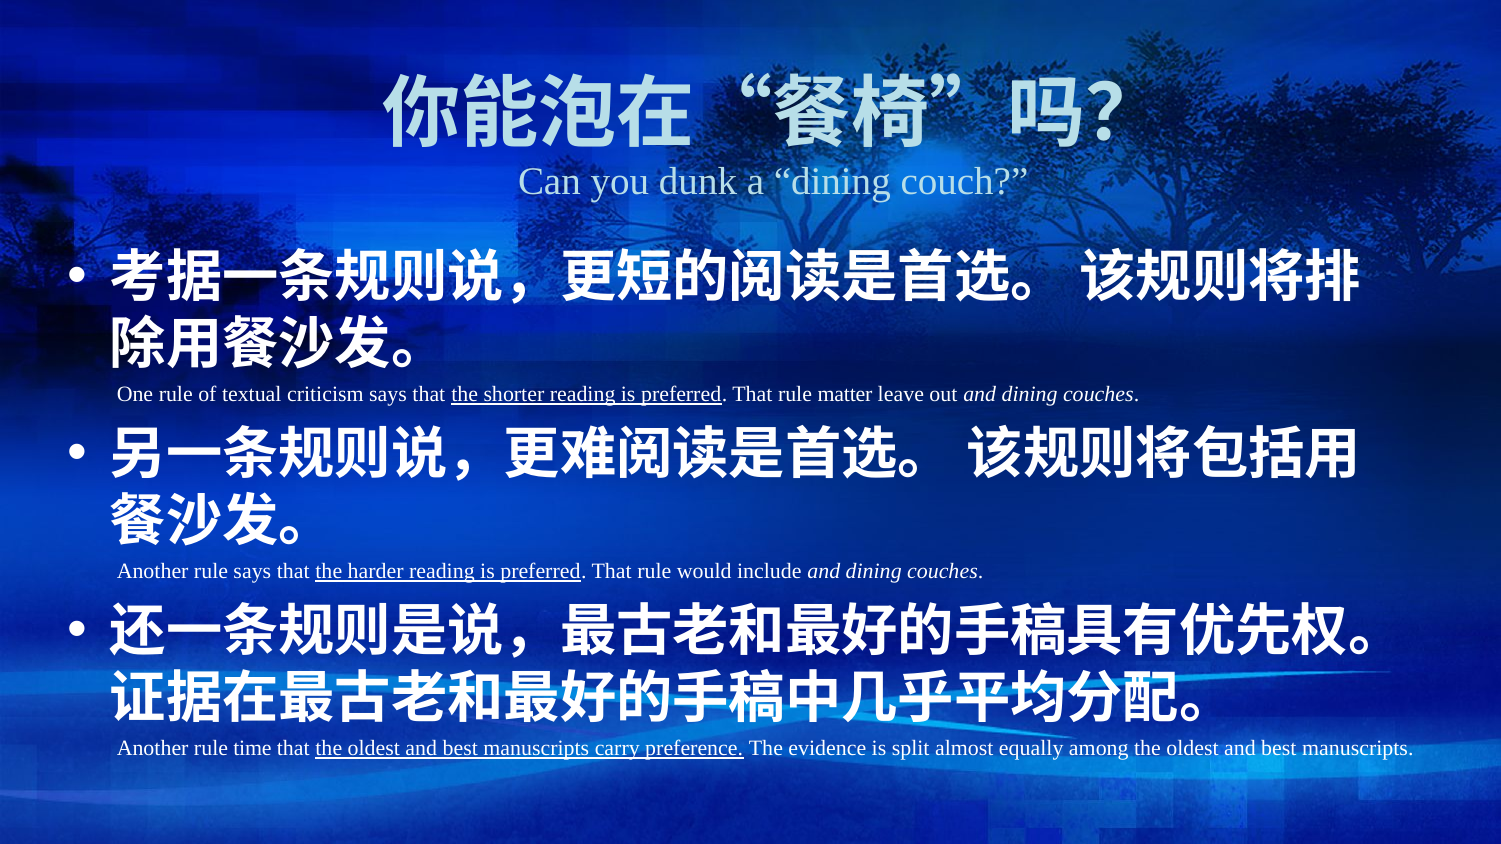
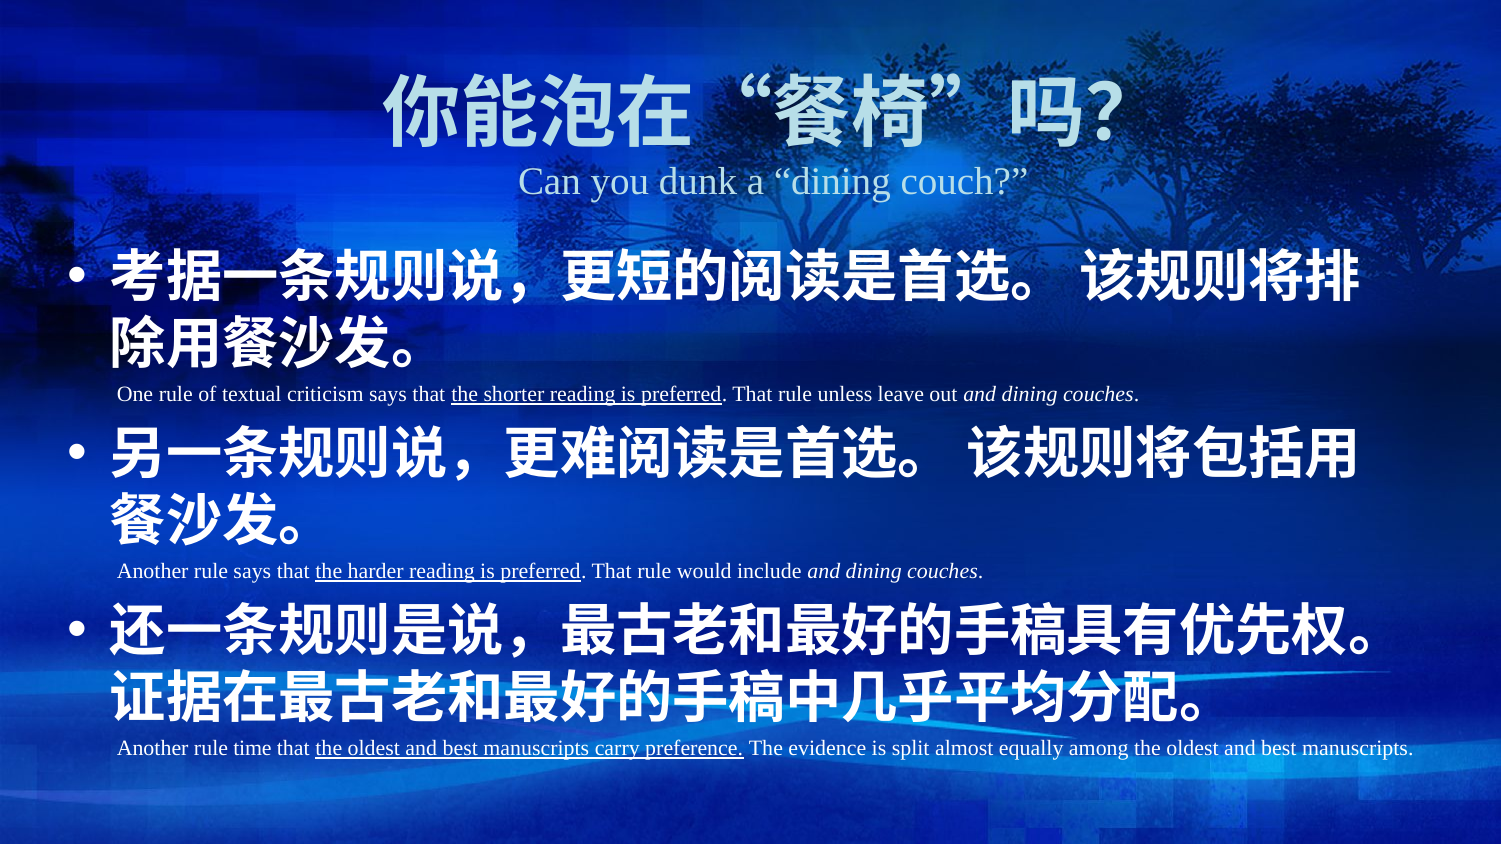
matter: matter -> unless
